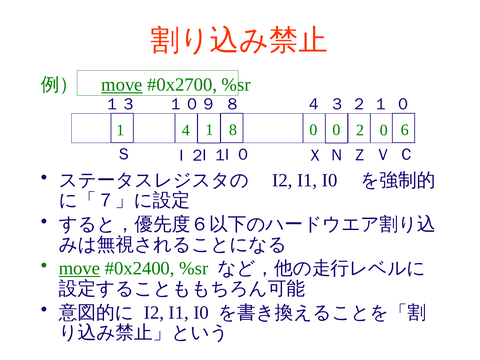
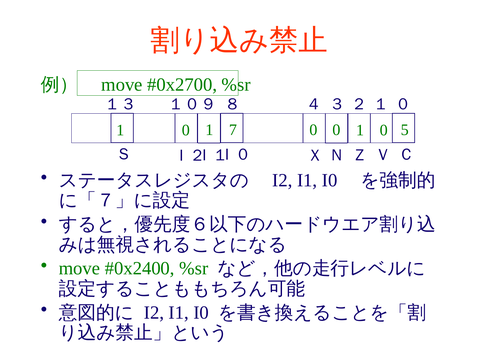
move at (122, 85) underline: present -> none
4 at (186, 130): 4 -> 0
8: 8 -> 7
0 0 2: 2 -> 1
6: 6 -> 5
move at (80, 268) underline: present -> none
